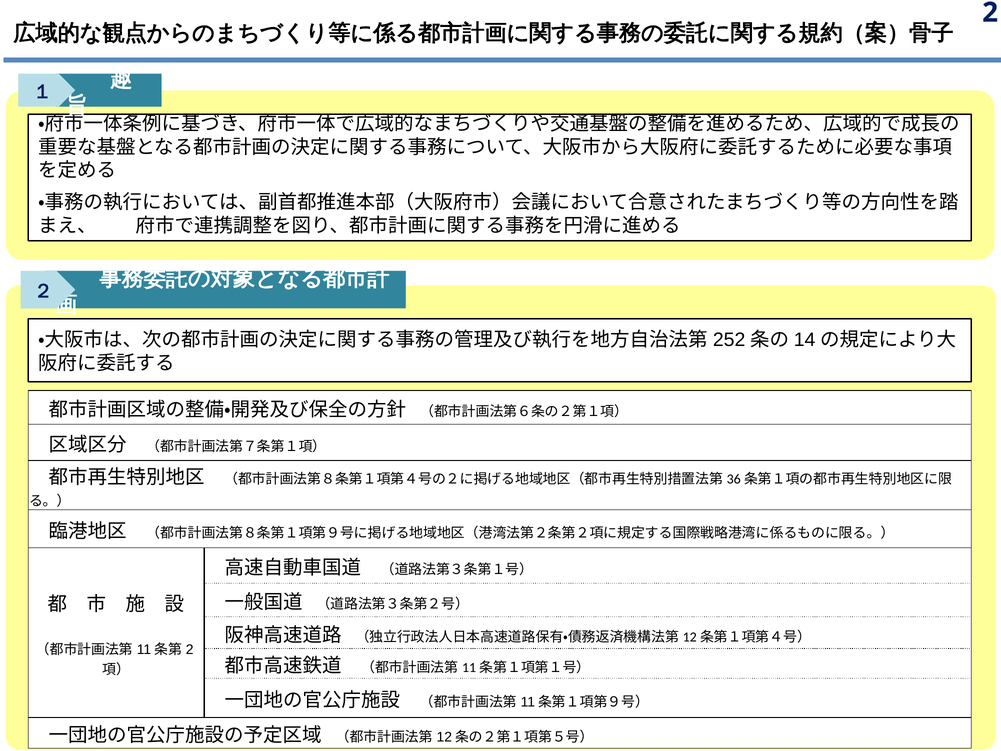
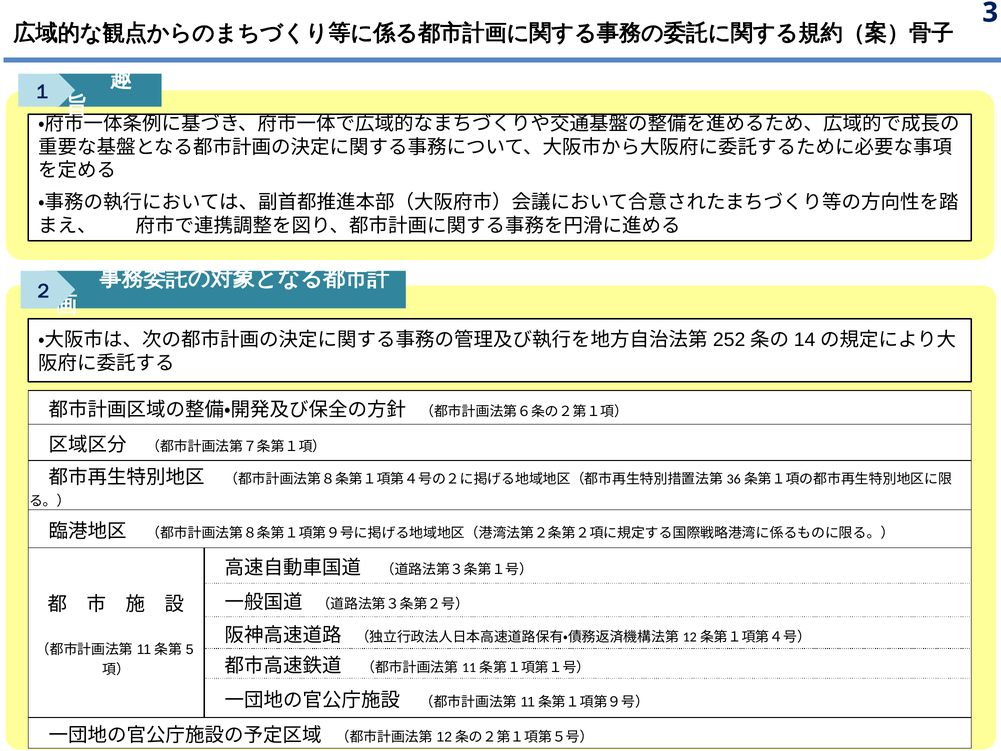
2 at (990, 12): 2 -> 3
2 at (190, 649): 2 -> 5
